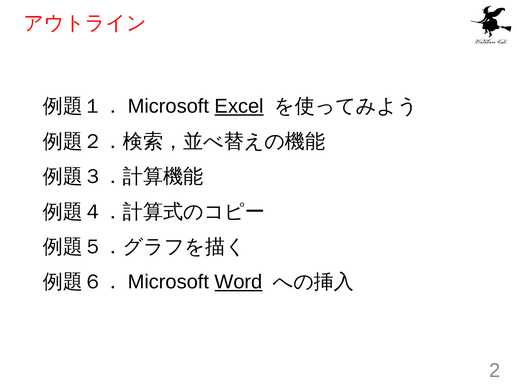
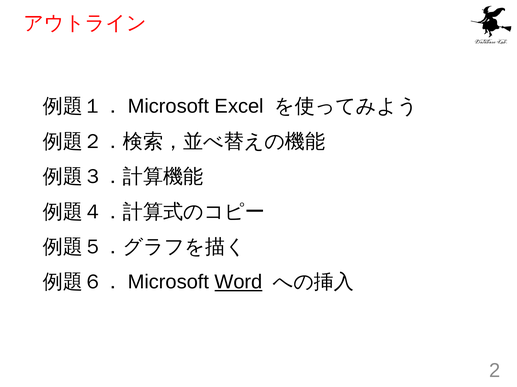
Excel underline: present -> none
